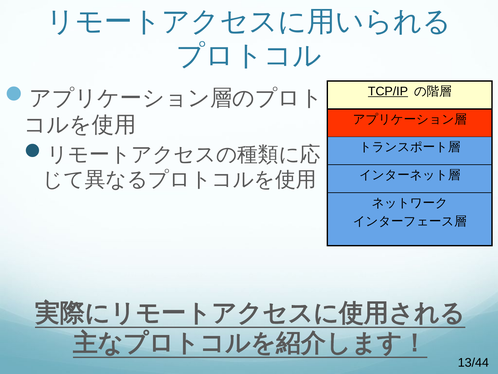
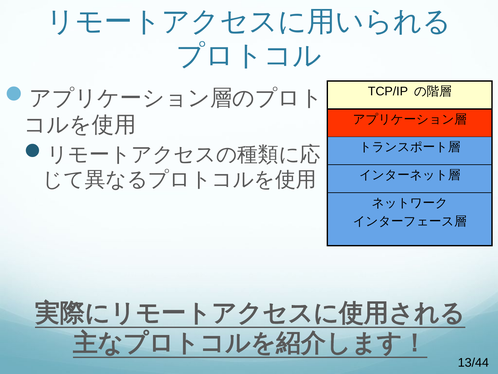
TCP/IP underline: present -> none
